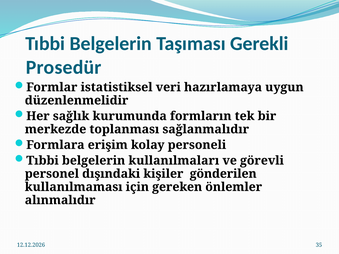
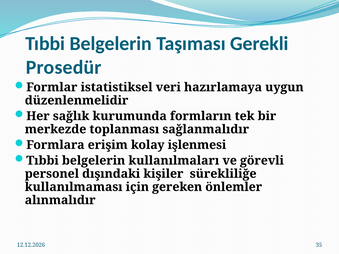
personeli: personeli -> işlenmesi
gönderilen: gönderilen -> sürekliliğe
